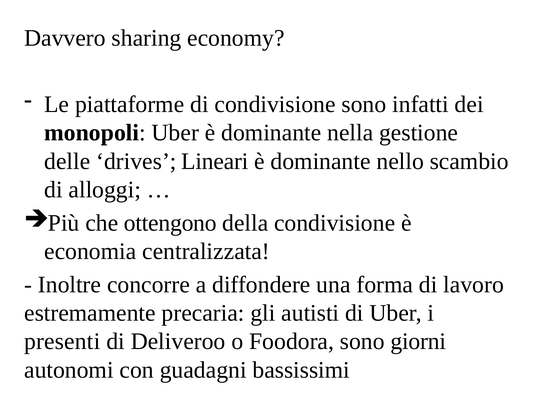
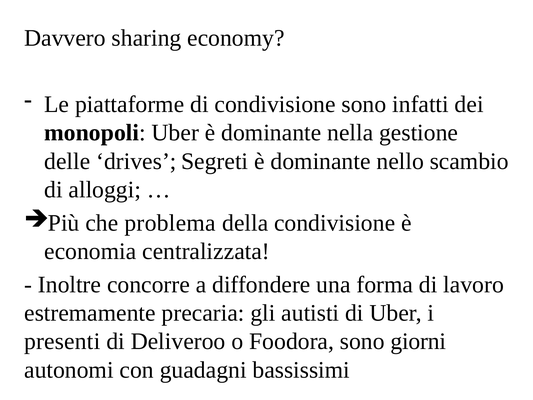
Lineari: Lineari -> Segreti
ottengono: ottengono -> problema
